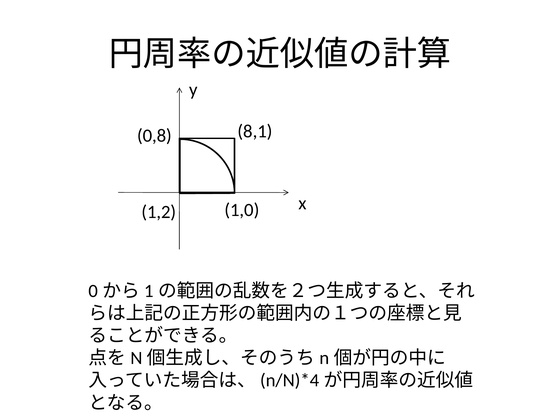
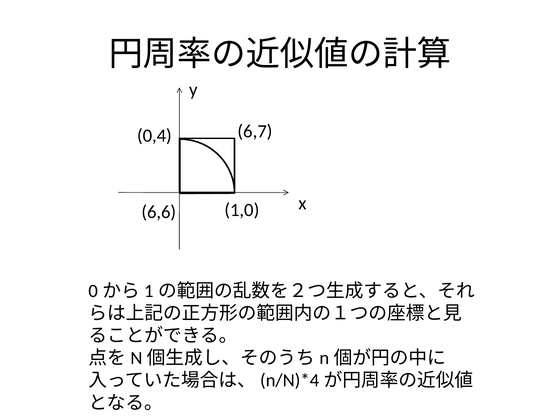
8,1: 8,1 -> 6,7
0,8: 0,8 -> 0,4
1,2: 1,2 -> 6,6
